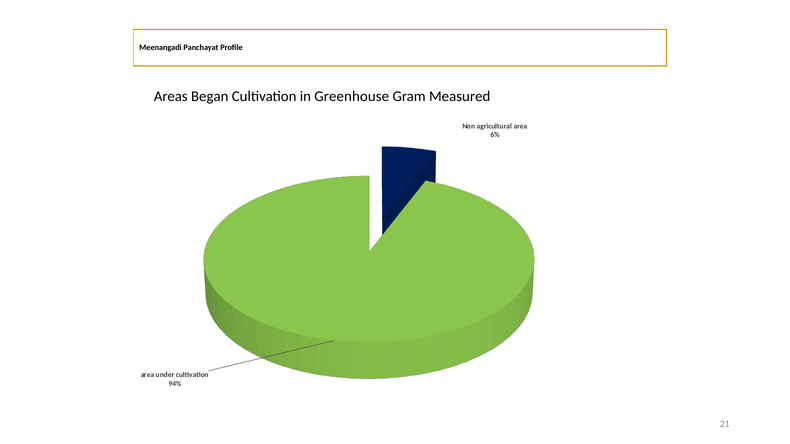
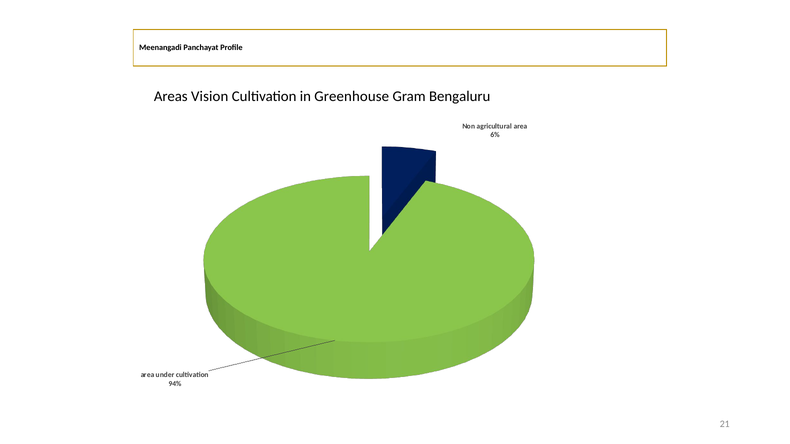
Began: Began -> Vision
Measured: Measured -> Bengaluru
